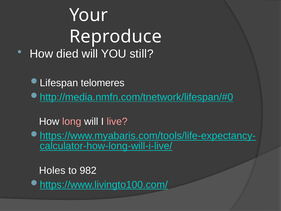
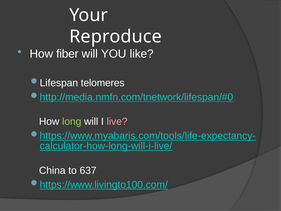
died: died -> fiber
still: still -> like
long colour: pink -> light green
Holes: Holes -> China
982: 982 -> 637
